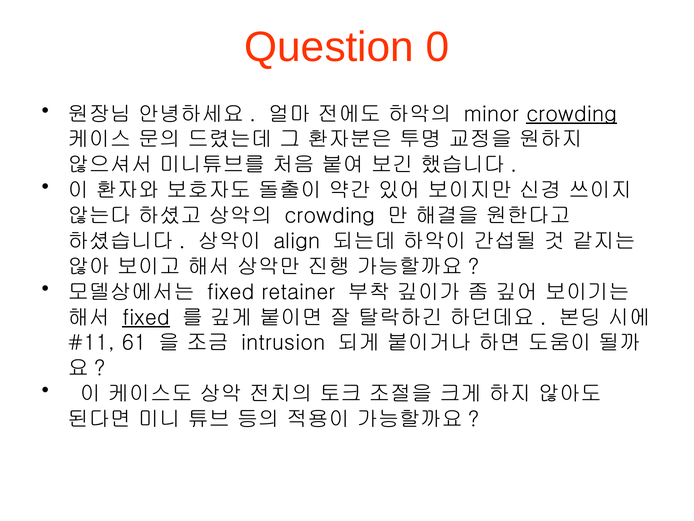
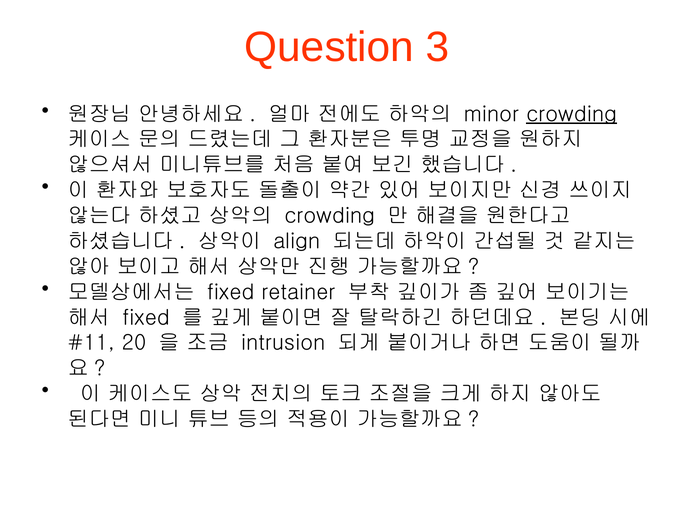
0: 0 -> 3
fixed at (146, 317) underline: present -> none
61: 61 -> 20
